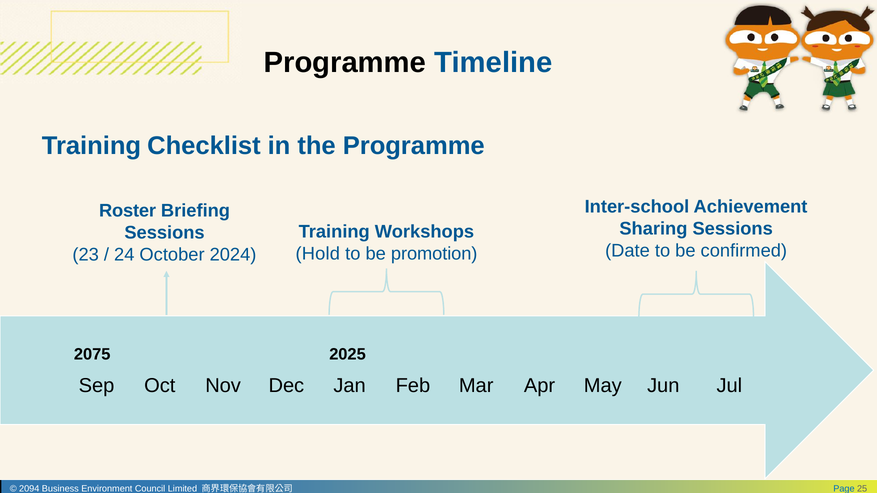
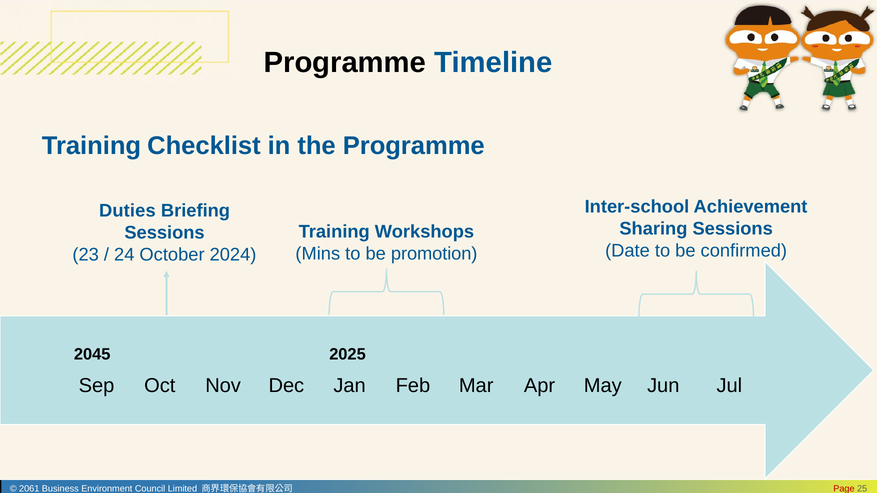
Roster: Roster -> Duties
Hold: Hold -> Mins
2075: 2075 -> 2045
2094: 2094 -> 2061
Page colour: blue -> red
